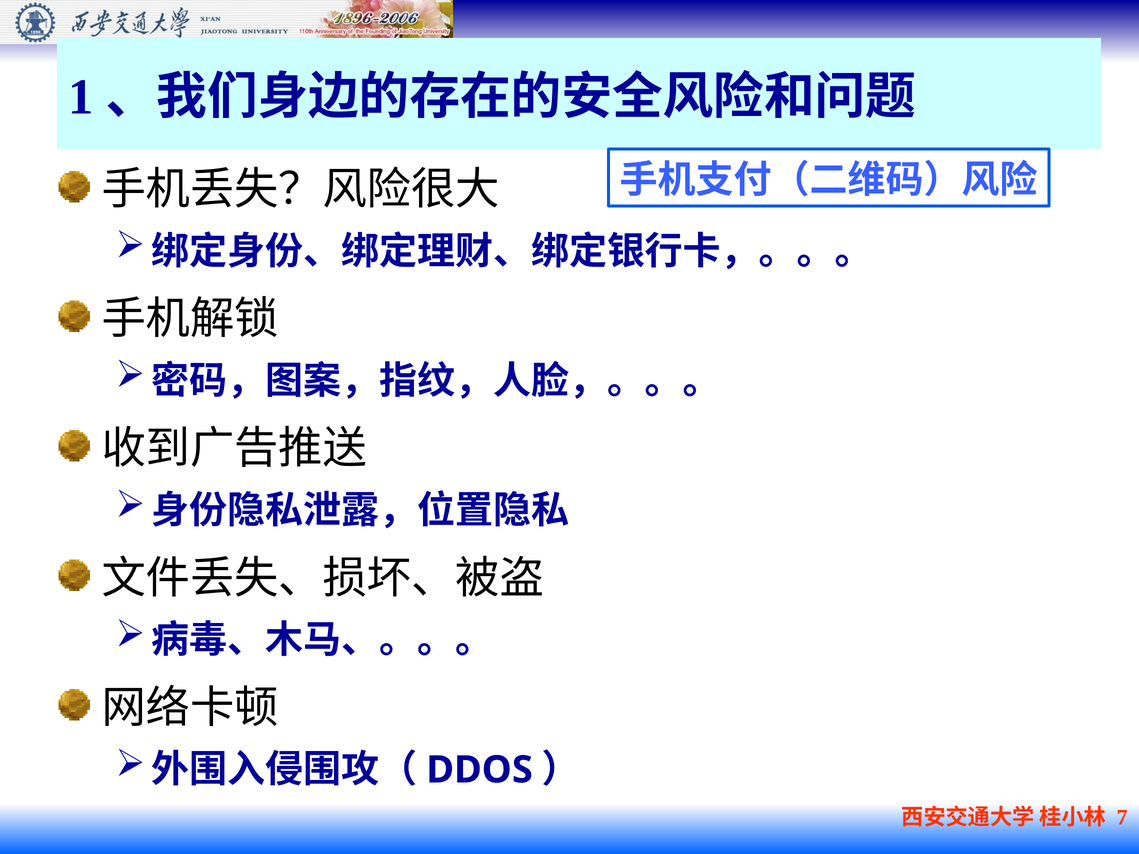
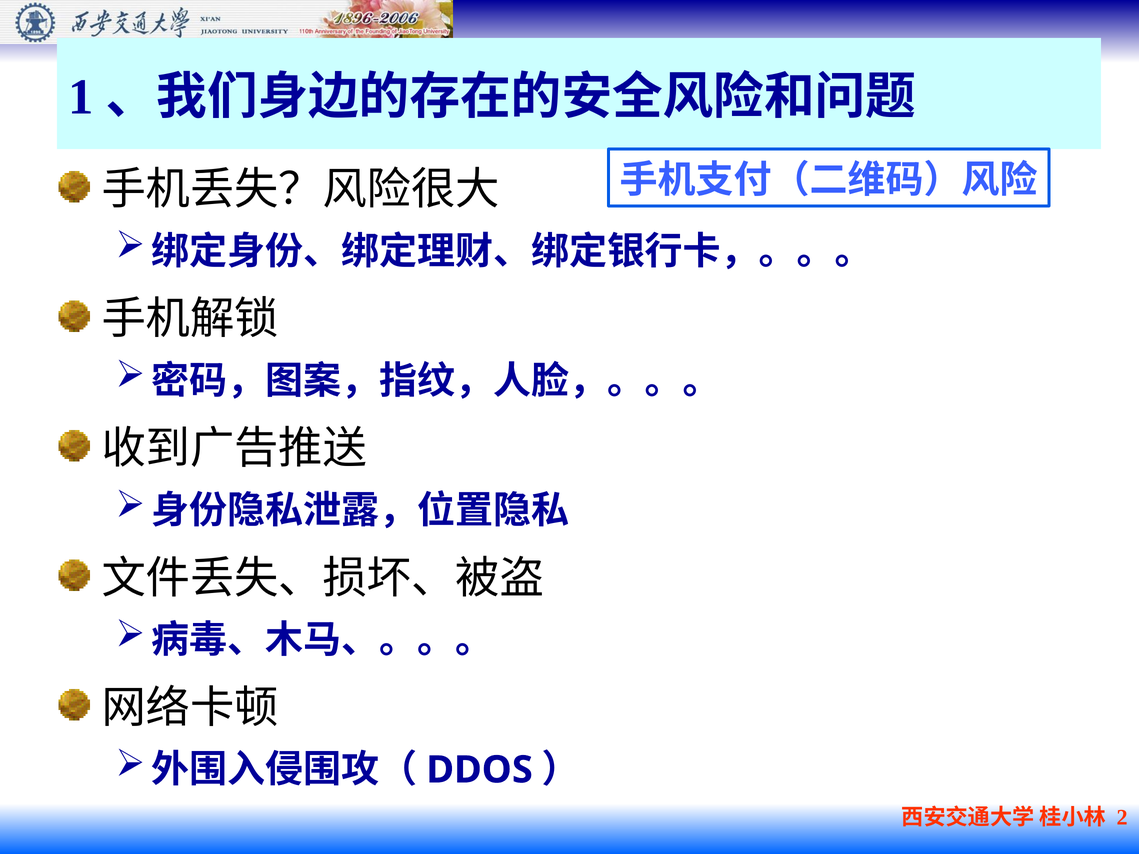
7: 7 -> 2
